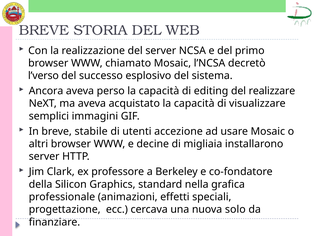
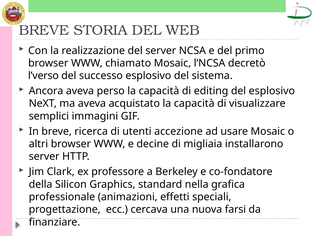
del realizzare: realizzare -> esplosivo
stabile: stabile -> ricerca
solo: solo -> farsi
